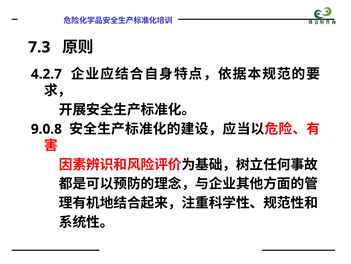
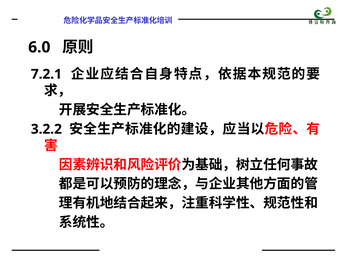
7.3: 7.3 -> 6.0
4.2.7: 4.2.7 -> 7.2.1
9.0.8: 9.0.8 -> 3.2.2
